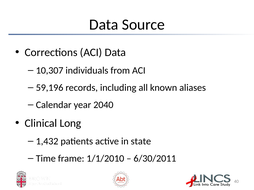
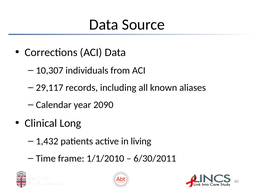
59,196: 59,196 -> 29,117
2040: 2040 -> 2090
state: state -> living
